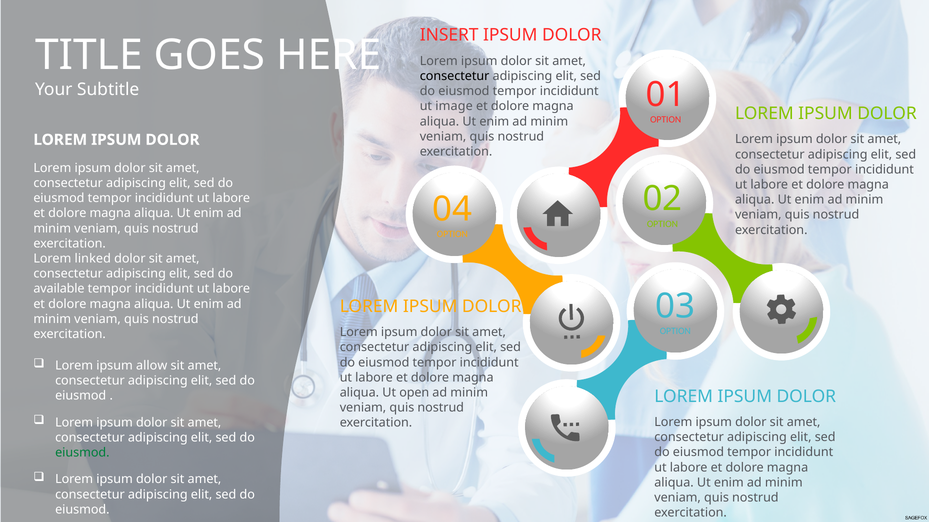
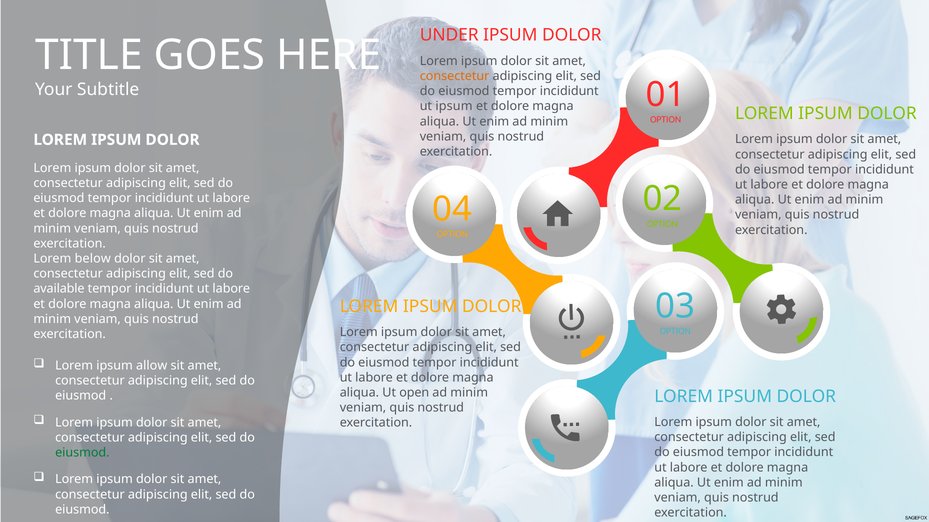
INSERT: INSERT -> UNDER
consectetur at (455, 76) colour: black -> orange
ut image: image -> ipsum
linked: linked -> below
